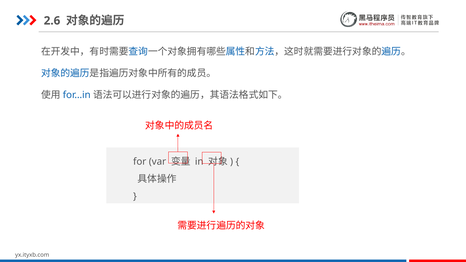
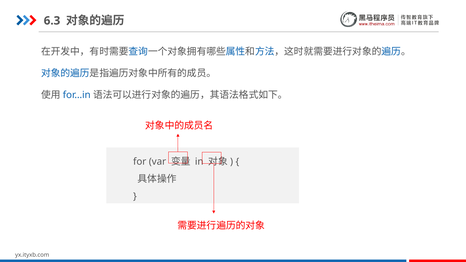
2.6: 2.6 -> 6.3
